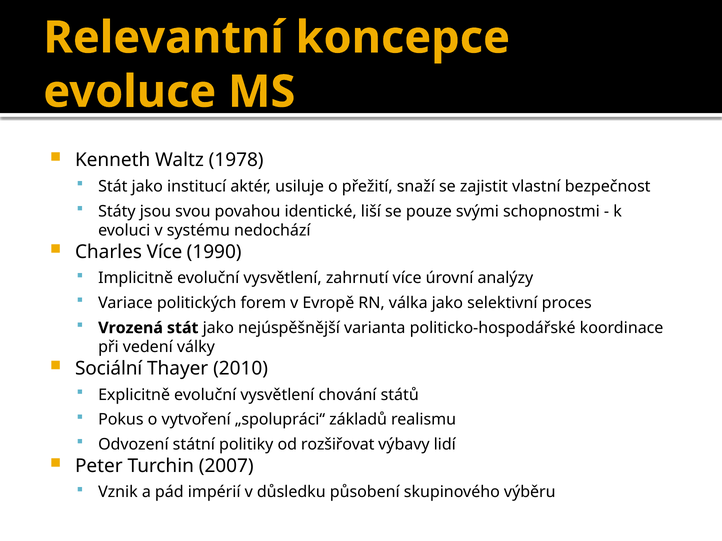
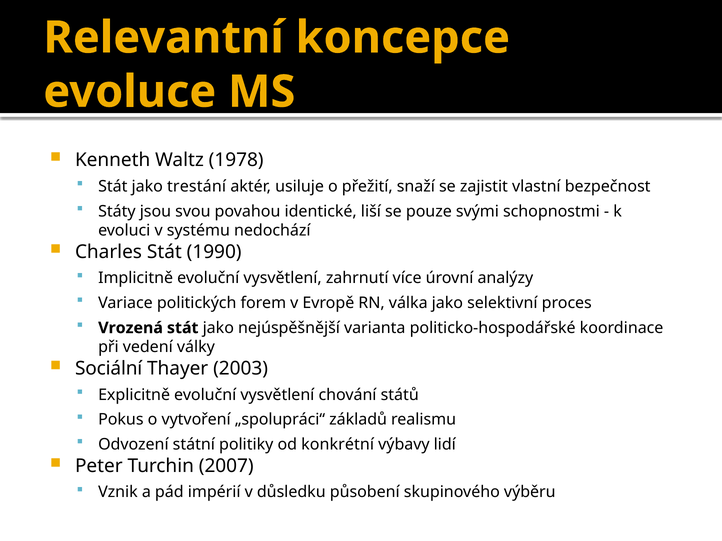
institucí: institucí -> trestání
Charles Více: Více -> Stát
2010: 2010 -> 2003
rozšiřovat: rozšiřovat -> konkrétní
